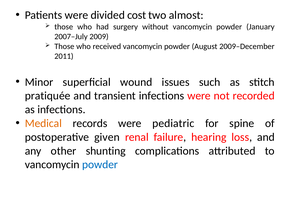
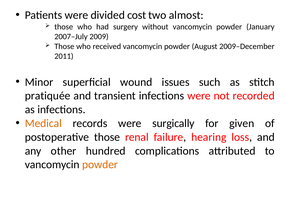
pediatric: pediatric -> surgically
spine: spine -> given
postoperative given: given -> those
shunting: shunting -> hundred
powder at (100, 165) colour: blue -> orange
